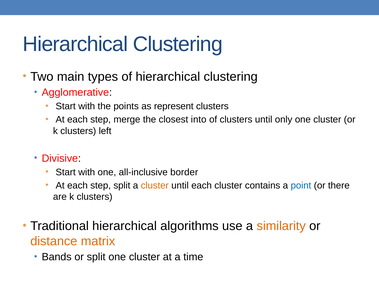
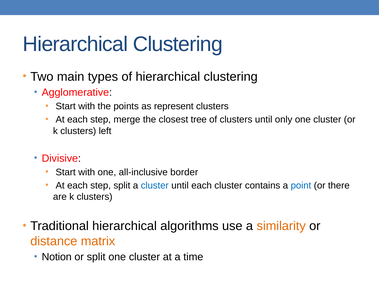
into: into -> tree
cluster at (155, 186) colour: orange -> blue
Bands: Bands -> Notion
